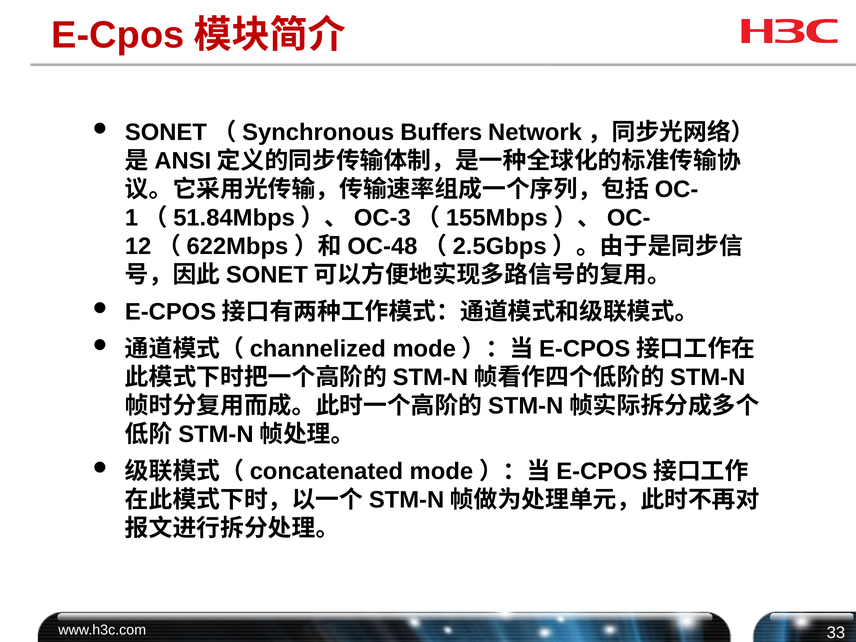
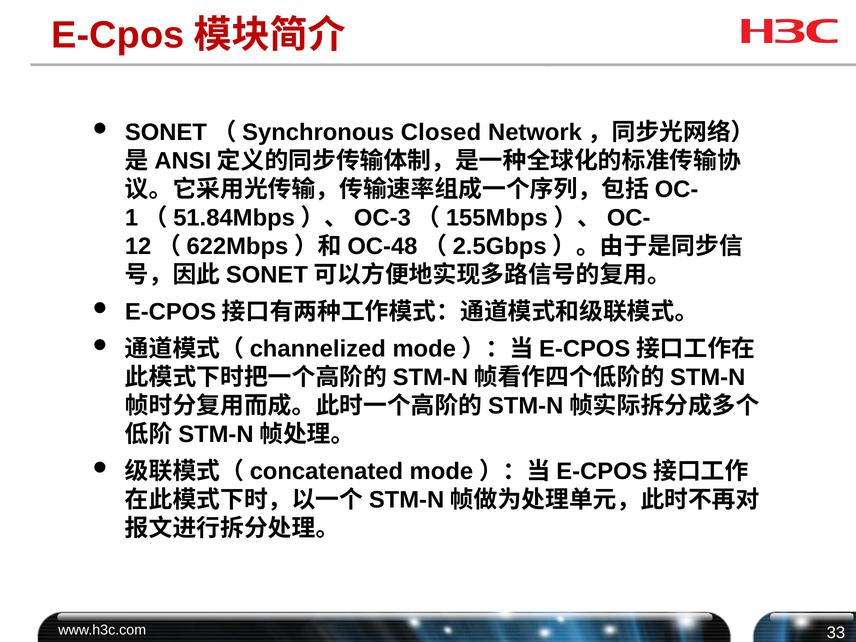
Buffers: Buffers -> Closed
